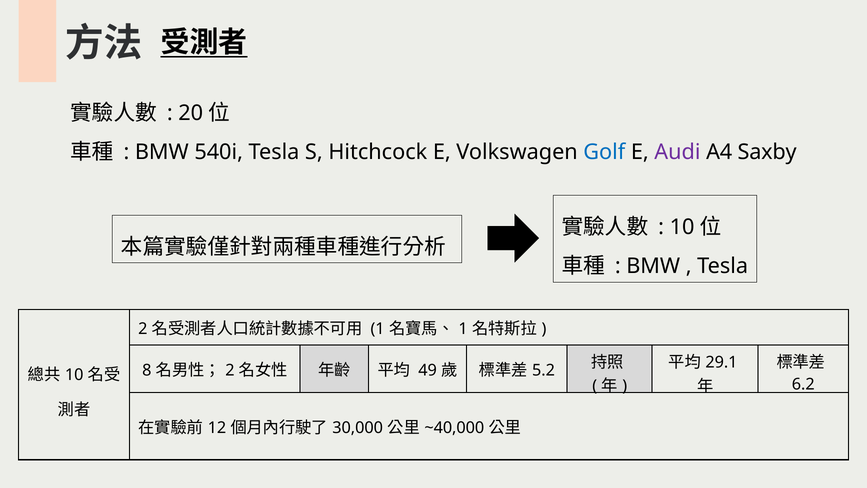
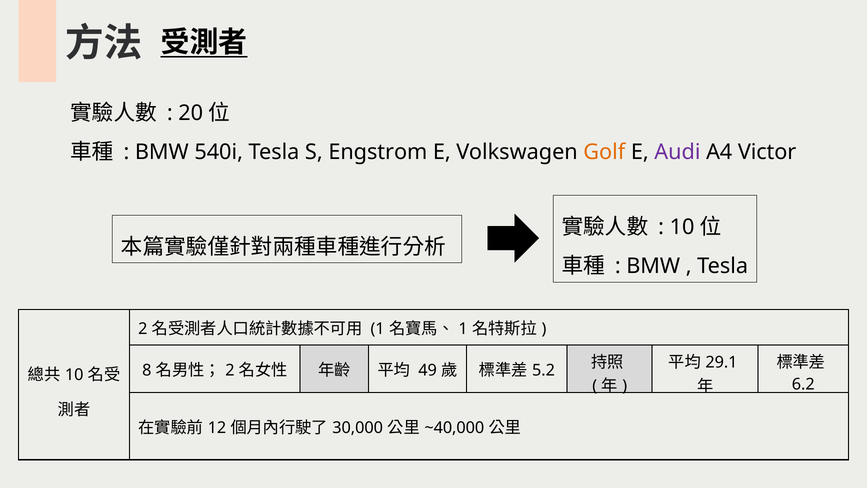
Hitchcock: Hitchcock -> Engstrom
Golf colour: blue -> orange
Saxby: Saxby -> Victor
